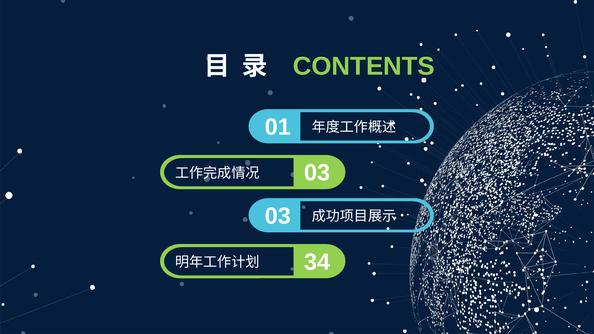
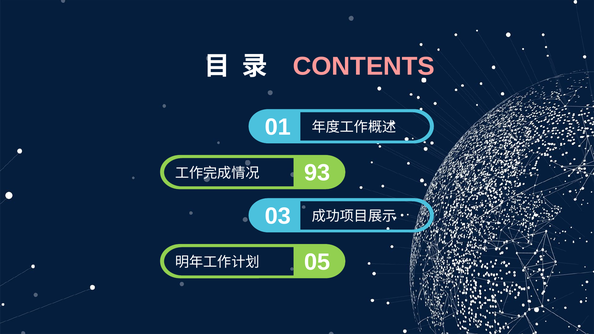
CONTENTS colour: light green -> pink
03 at (317, 173): 03 -> 93
34: 34 -> 05
